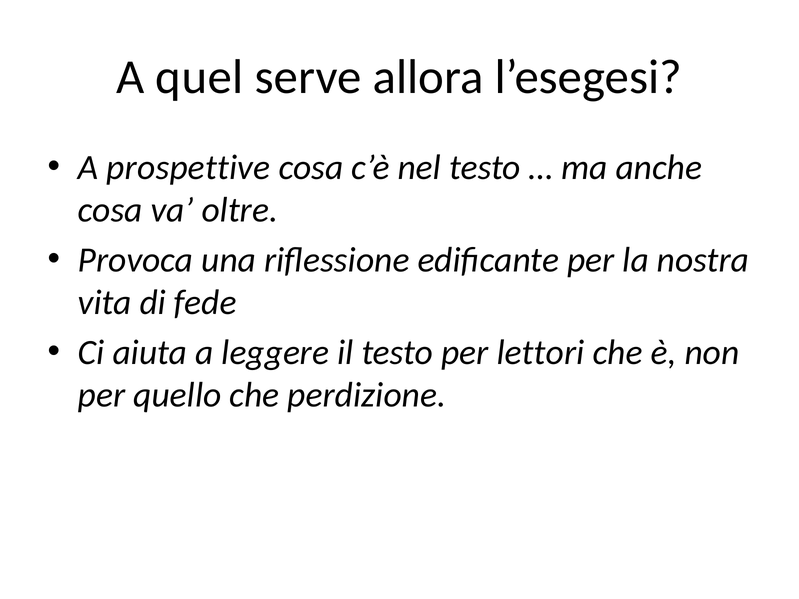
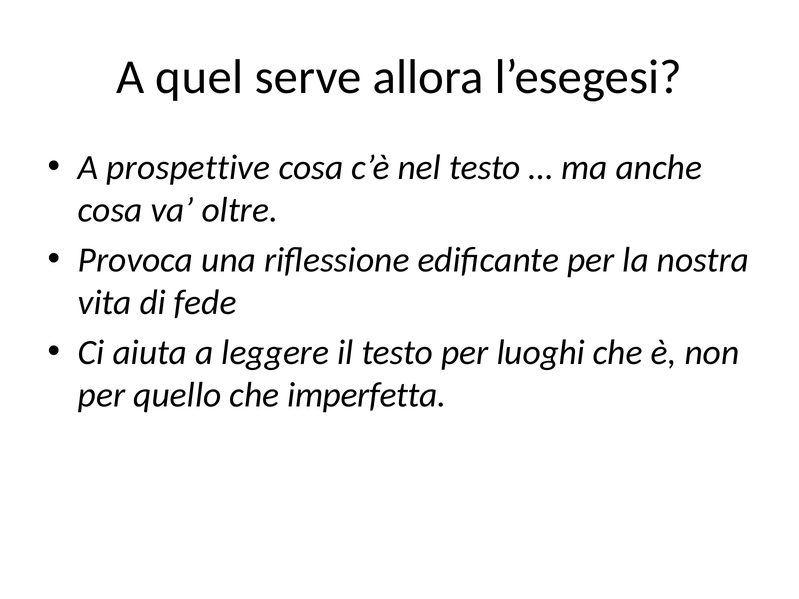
lettori: lettori -> luoghi
perdizione: perdizione -> imperfetta
